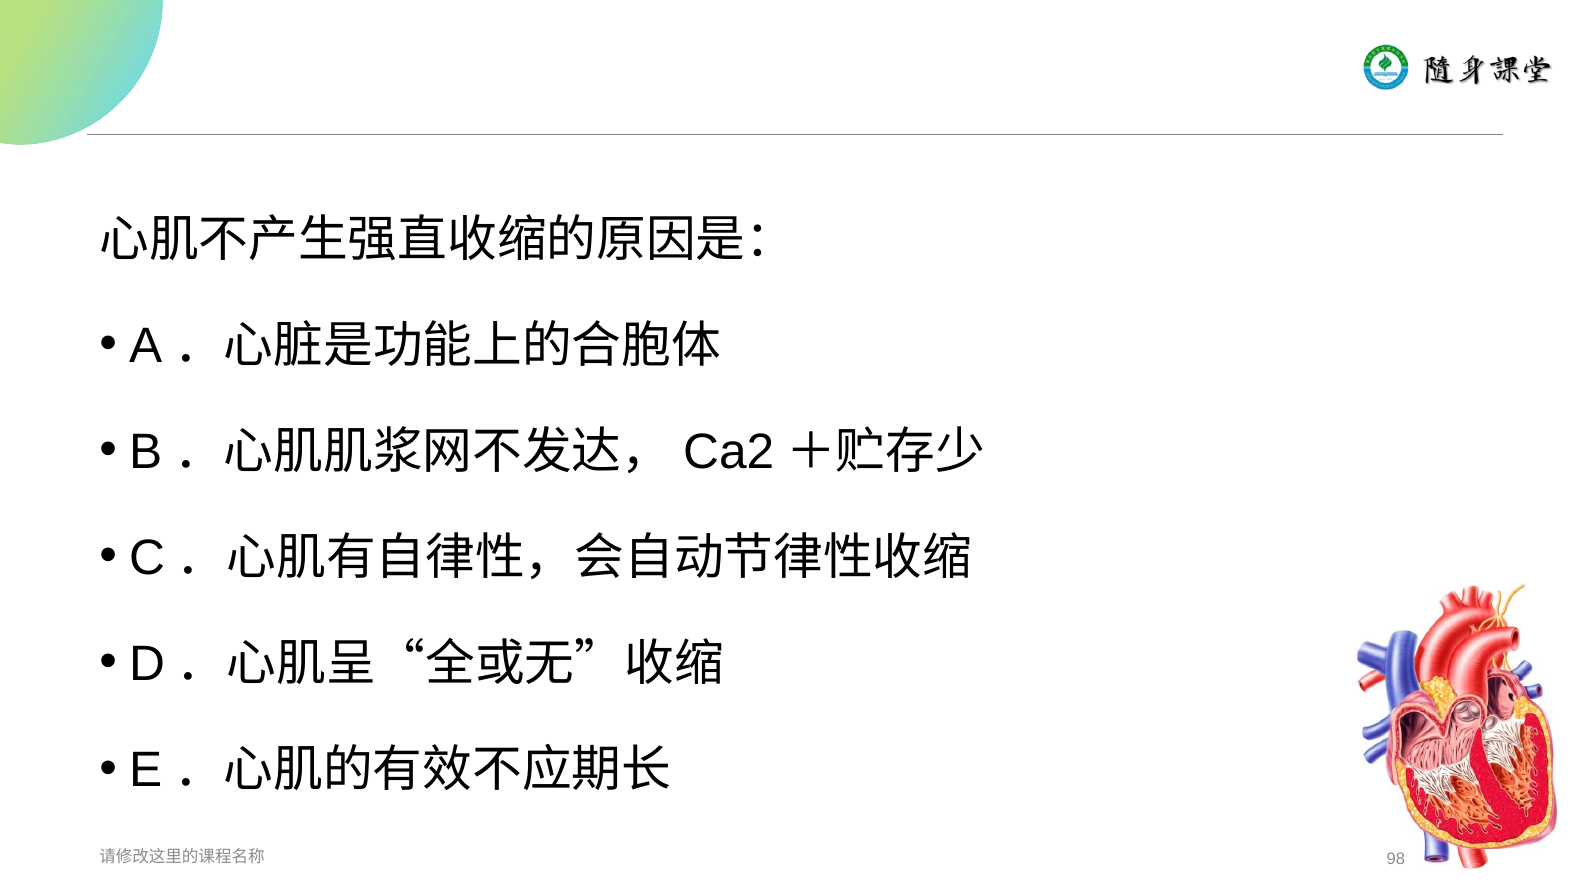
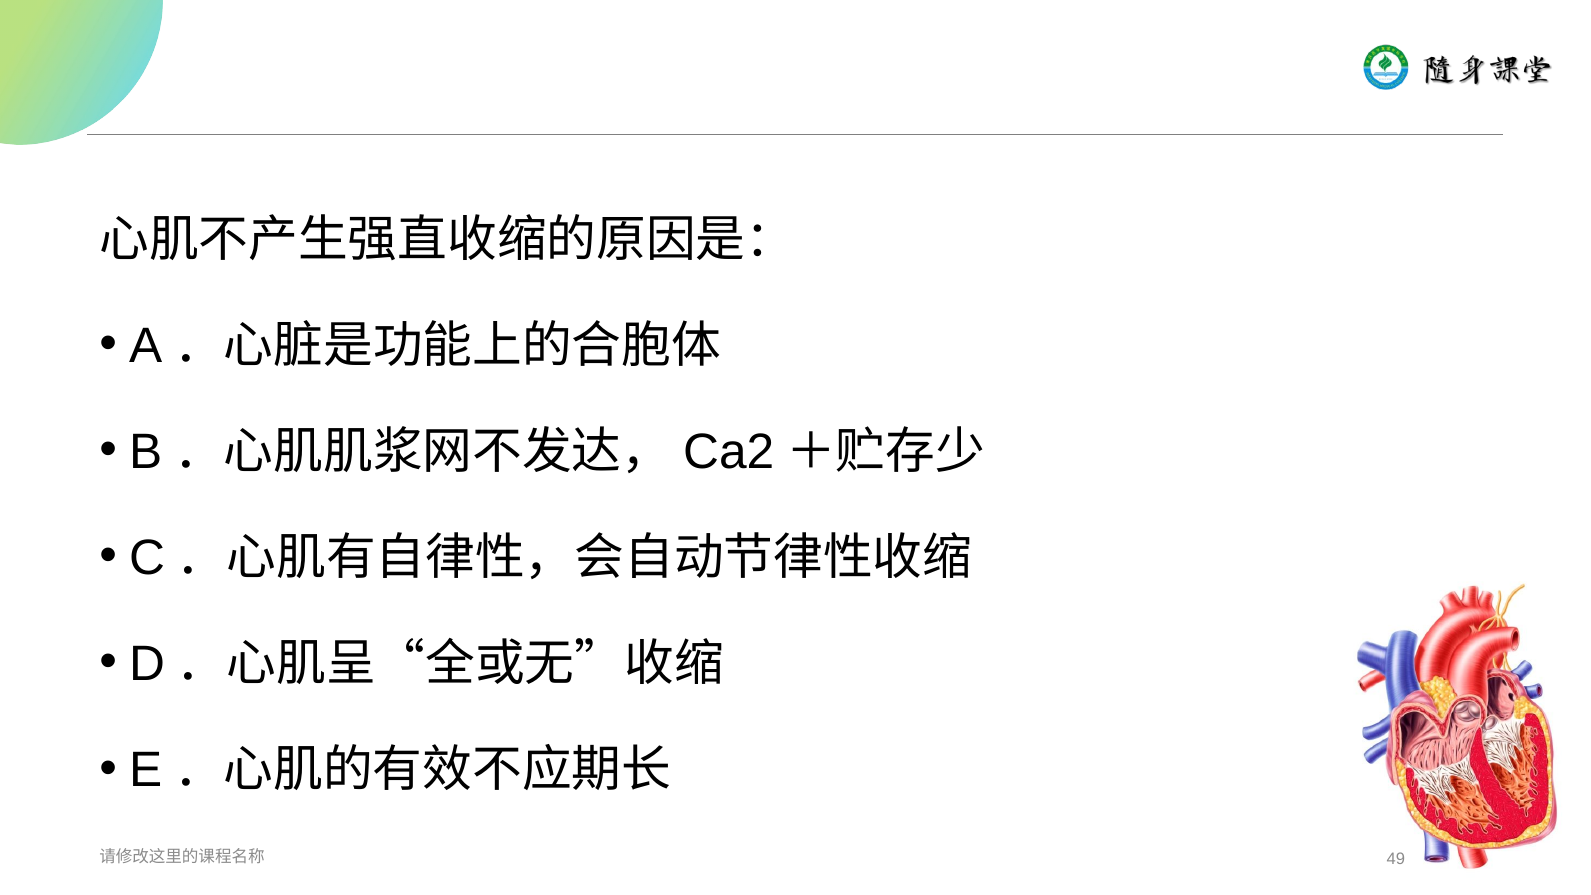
98: 98 -> 49
